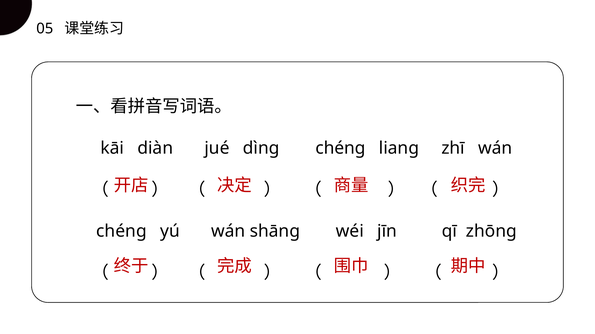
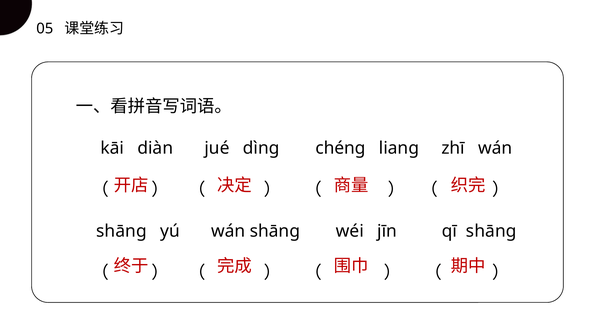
chéng at (121, 232): chéng -> shānɡ
qī zhōnɡ: zhōnɡ -> shāng
